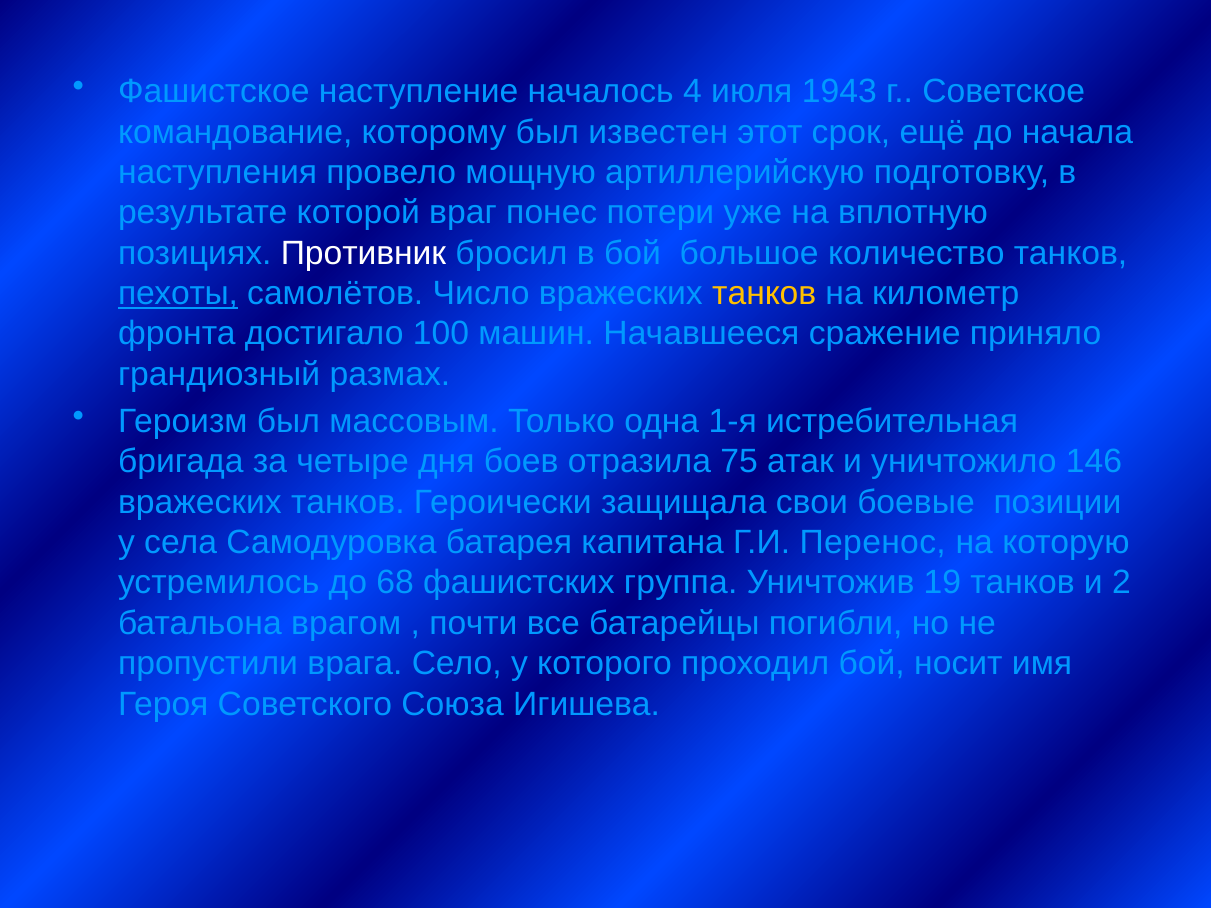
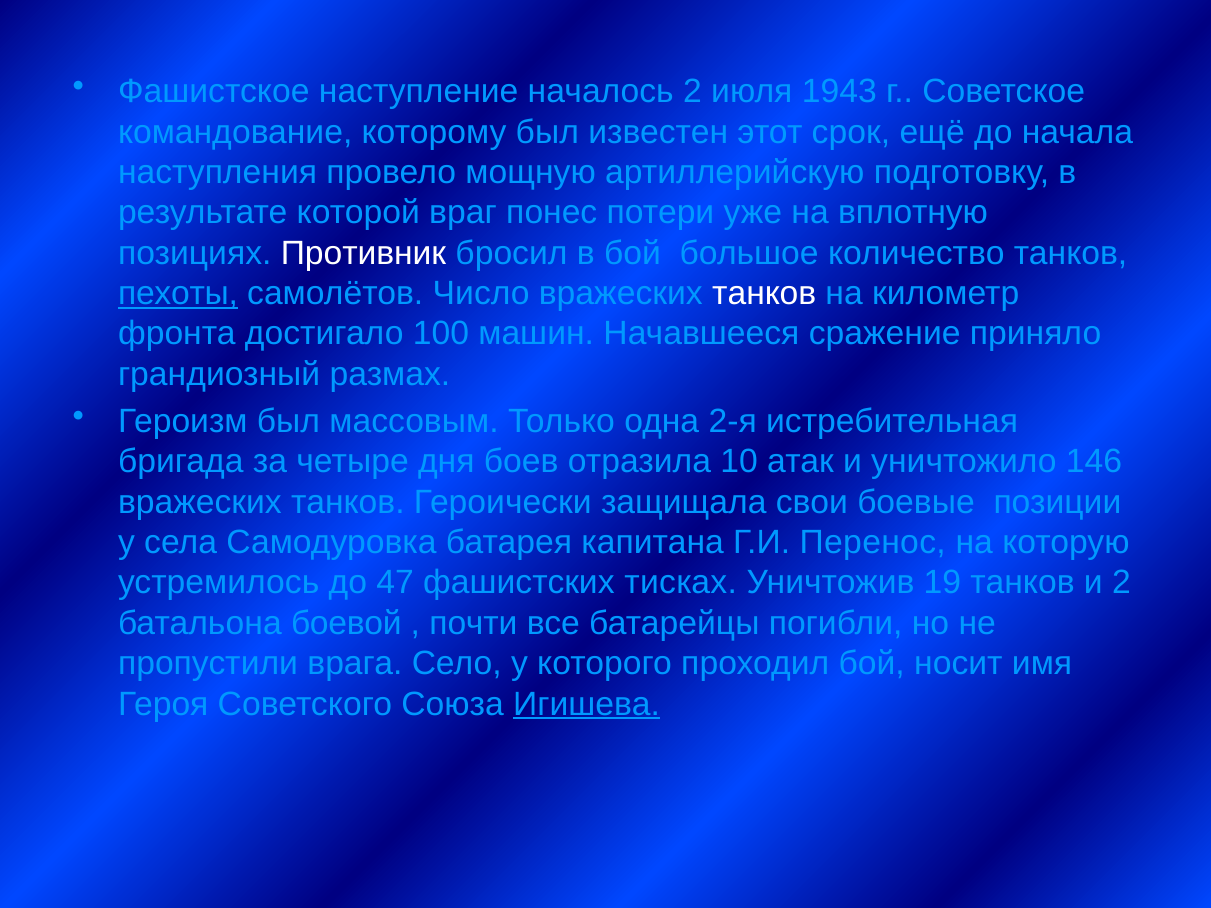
началось 4: 4 -> 2
танков at (764, 294) colour: yellow -> white
1-я: 1-я -> 2-я
75: 75 -> 10
68: 68 -> 47
группа: группа -> тисках
врагом: врагом -> боевой
Игишева underline: none -> present
